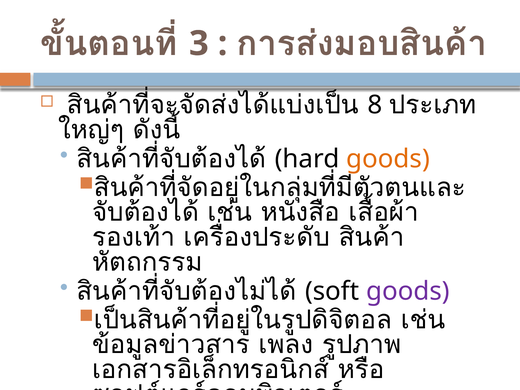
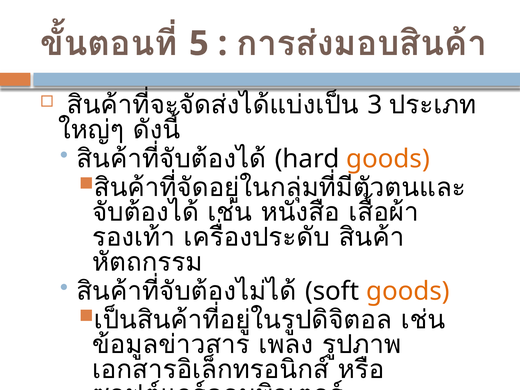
3: 3 -> 5
8: 8 -> 3
goods at (408, 291) colour: purple -> orange
